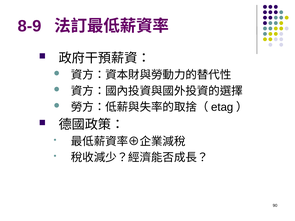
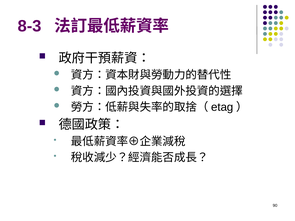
8-9: 8-9 -> 8-3
